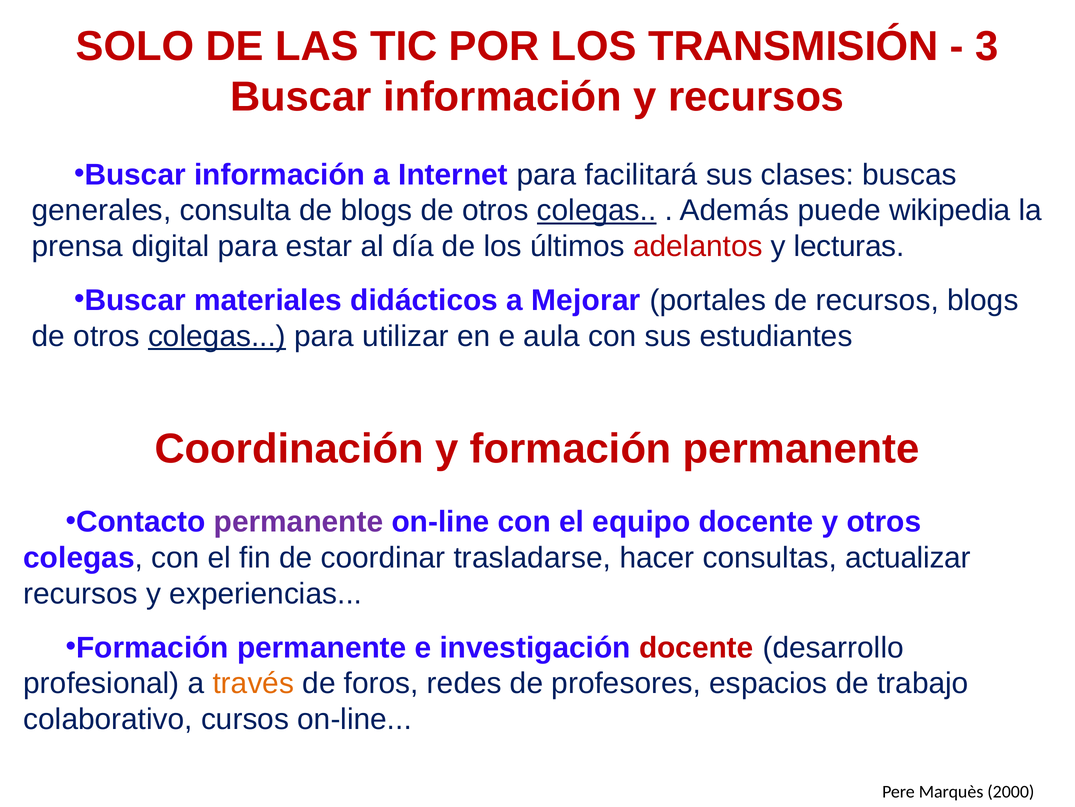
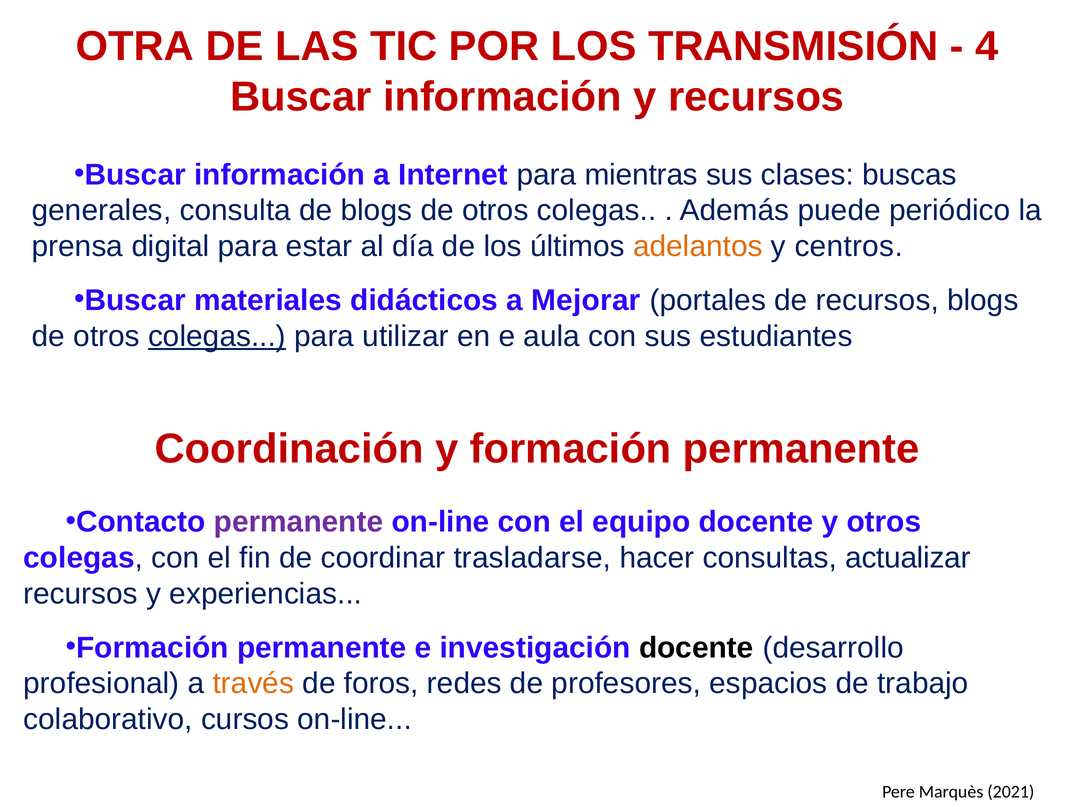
SOLO: SOLO -> OTRA
3: 3 -> 4
facilitará: facilitará -> mientras
colegas at (597, 210) underline: present -> none
wikipedia: wikipedia -> periódico
adelantos colour: red -> orange
lecturas: lecturas -> centros
docente at (696, 647) colour: red -> black
2000: 2000 -> 2021
